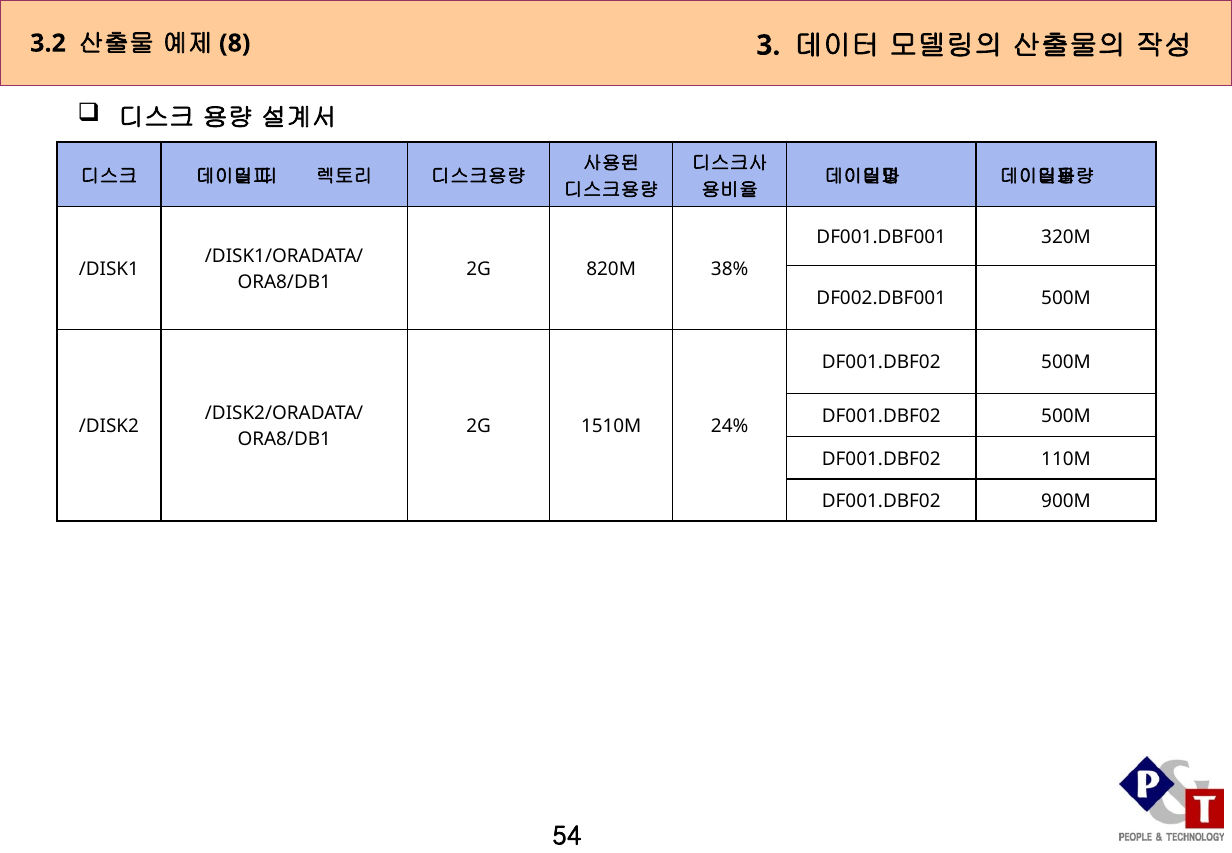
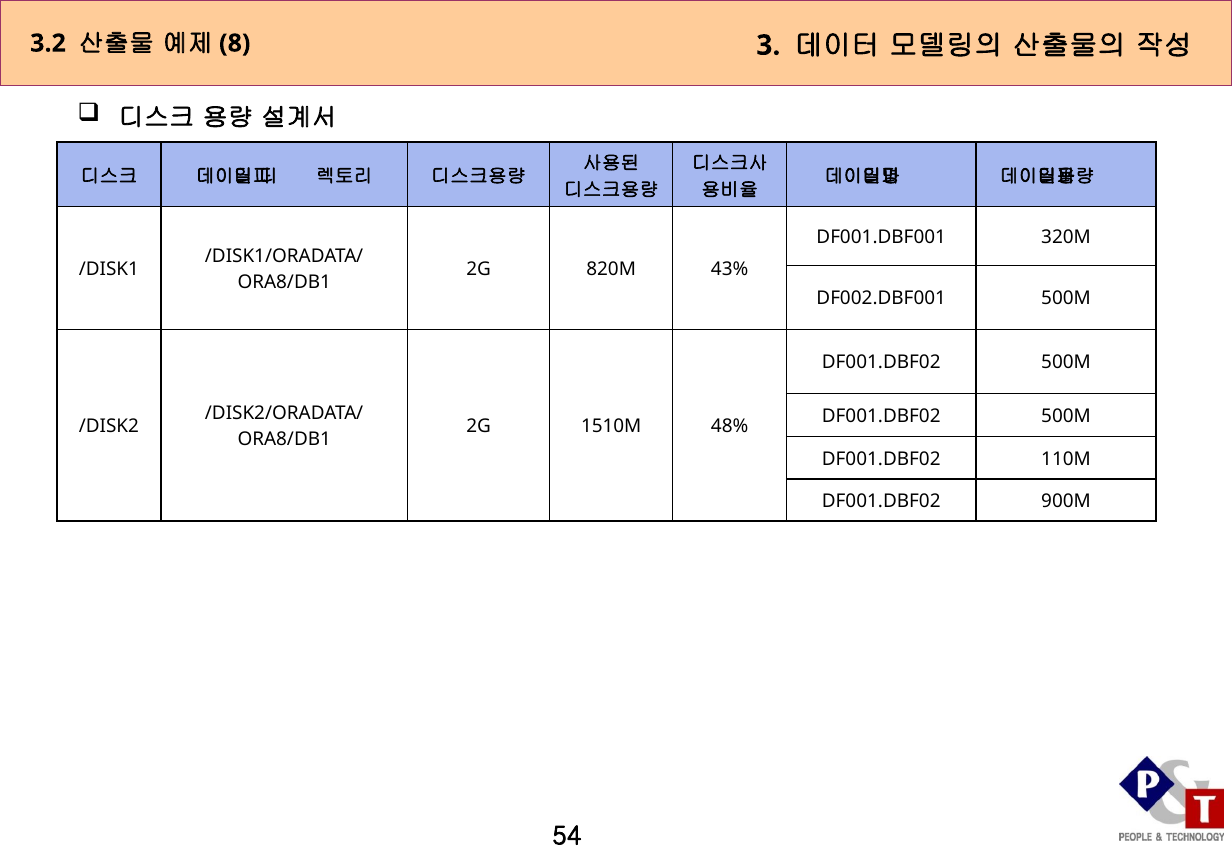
38%: 38% -> 43%
24%: 24% -> 48%
